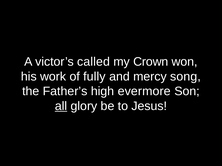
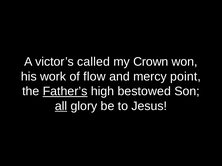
fully: fully -> flow
song: song -> point
Father’s underline: none -> present
evermore: evermore -> bestowed
